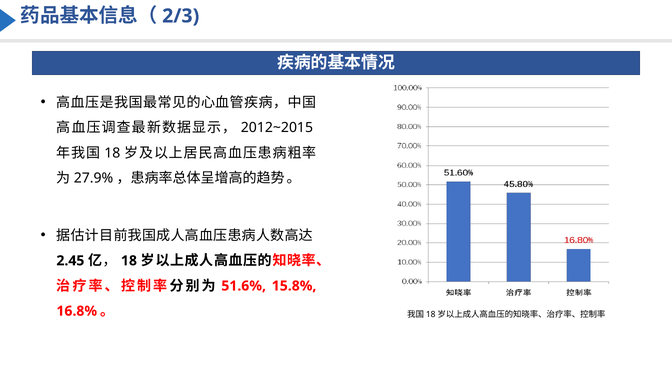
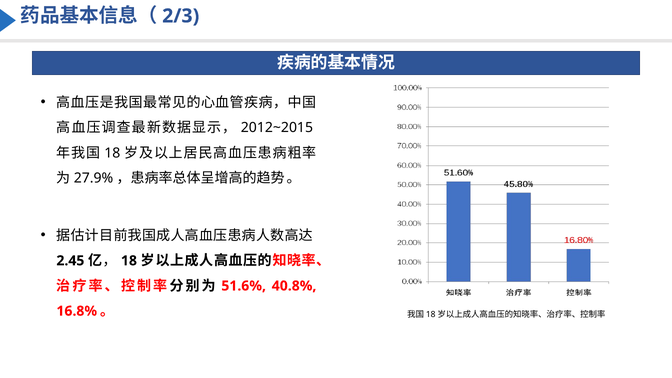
15.8%: 15.8% -> 40.8%
